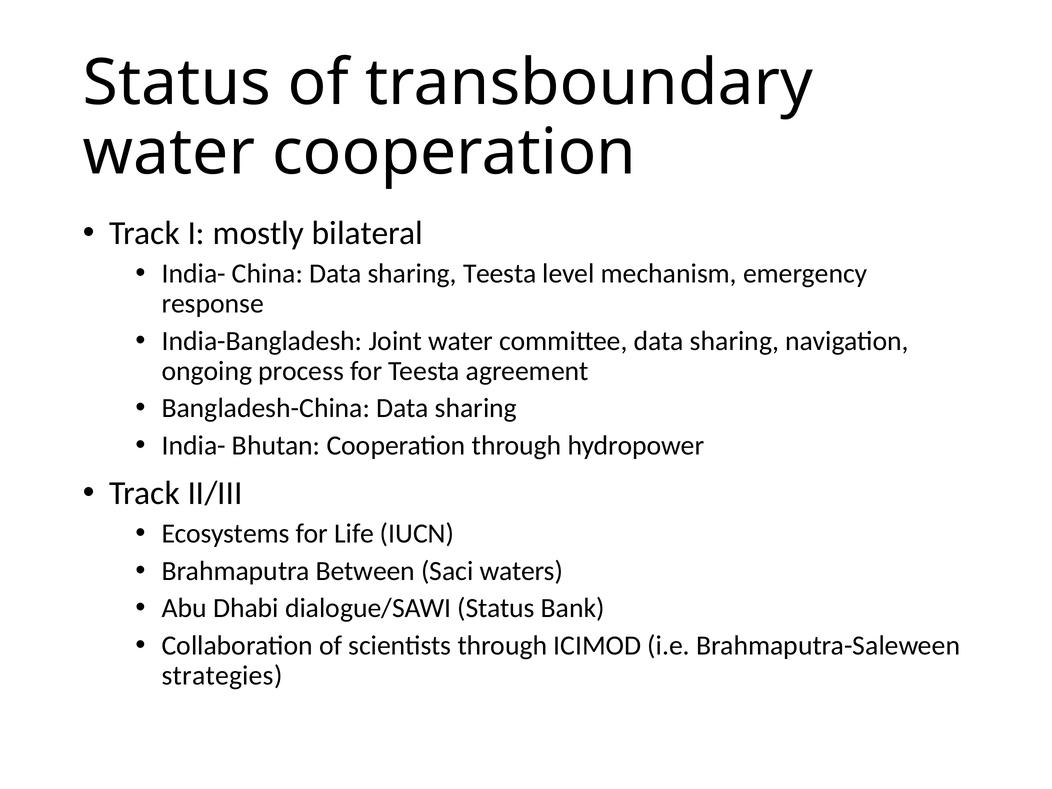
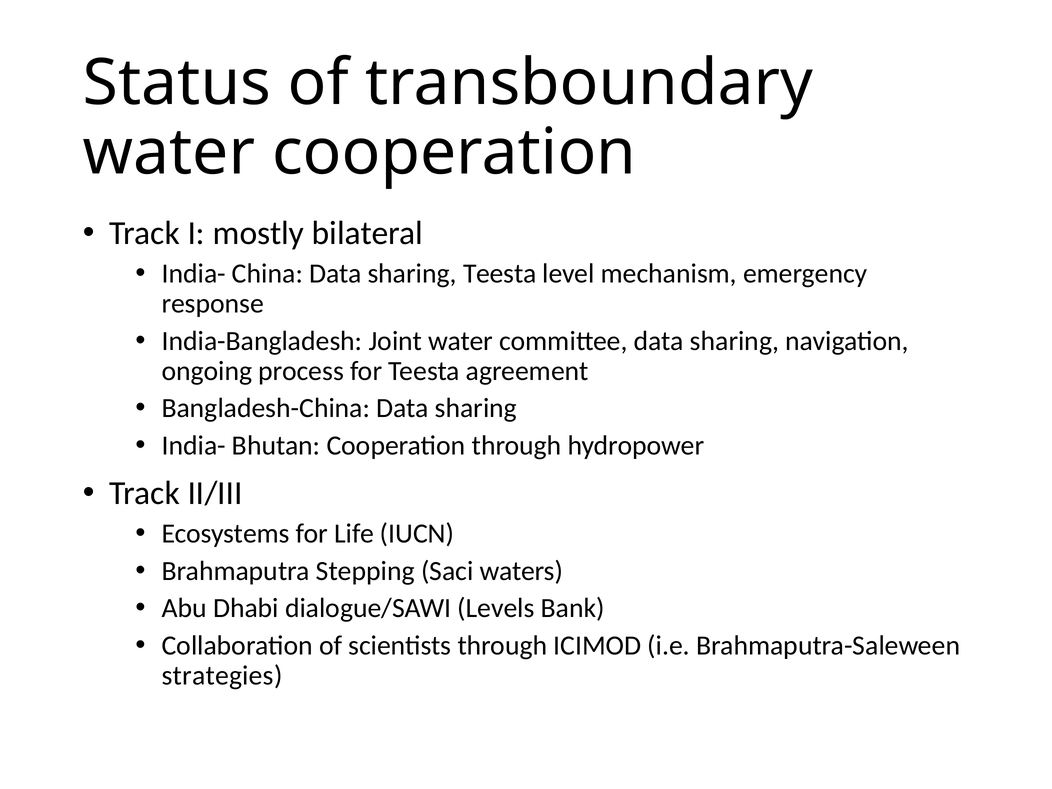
Between: Between -> Stepping
dialogue/SAWI Status: Status -> Levels
